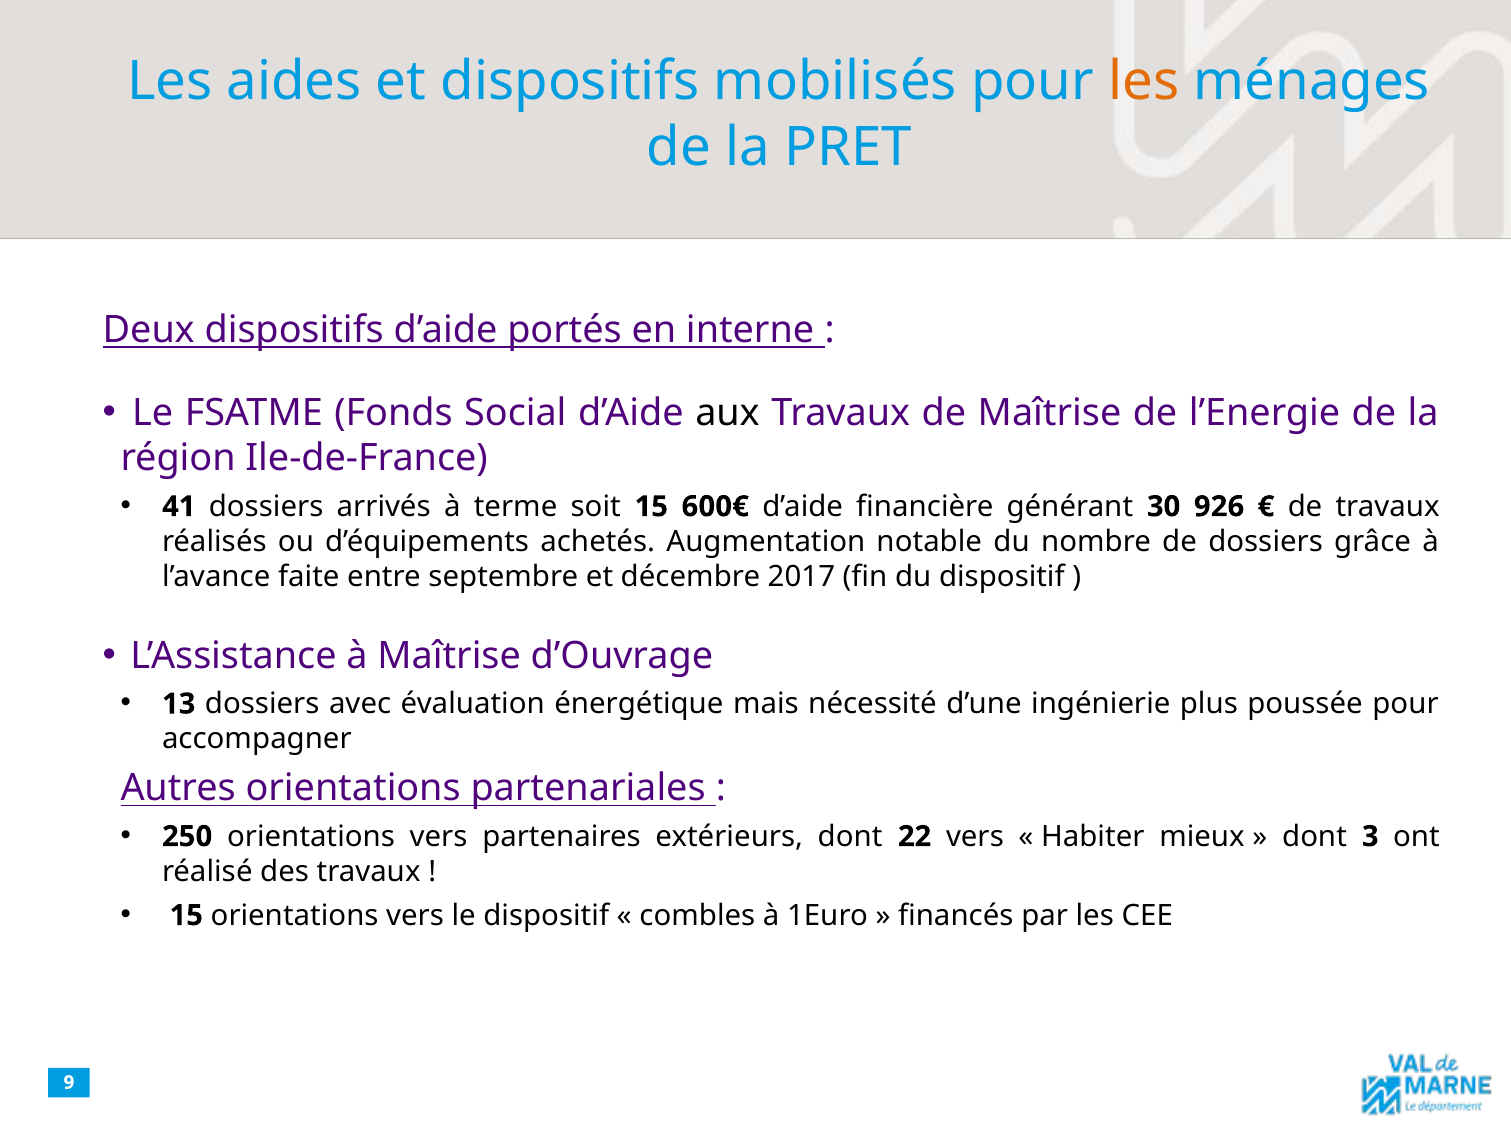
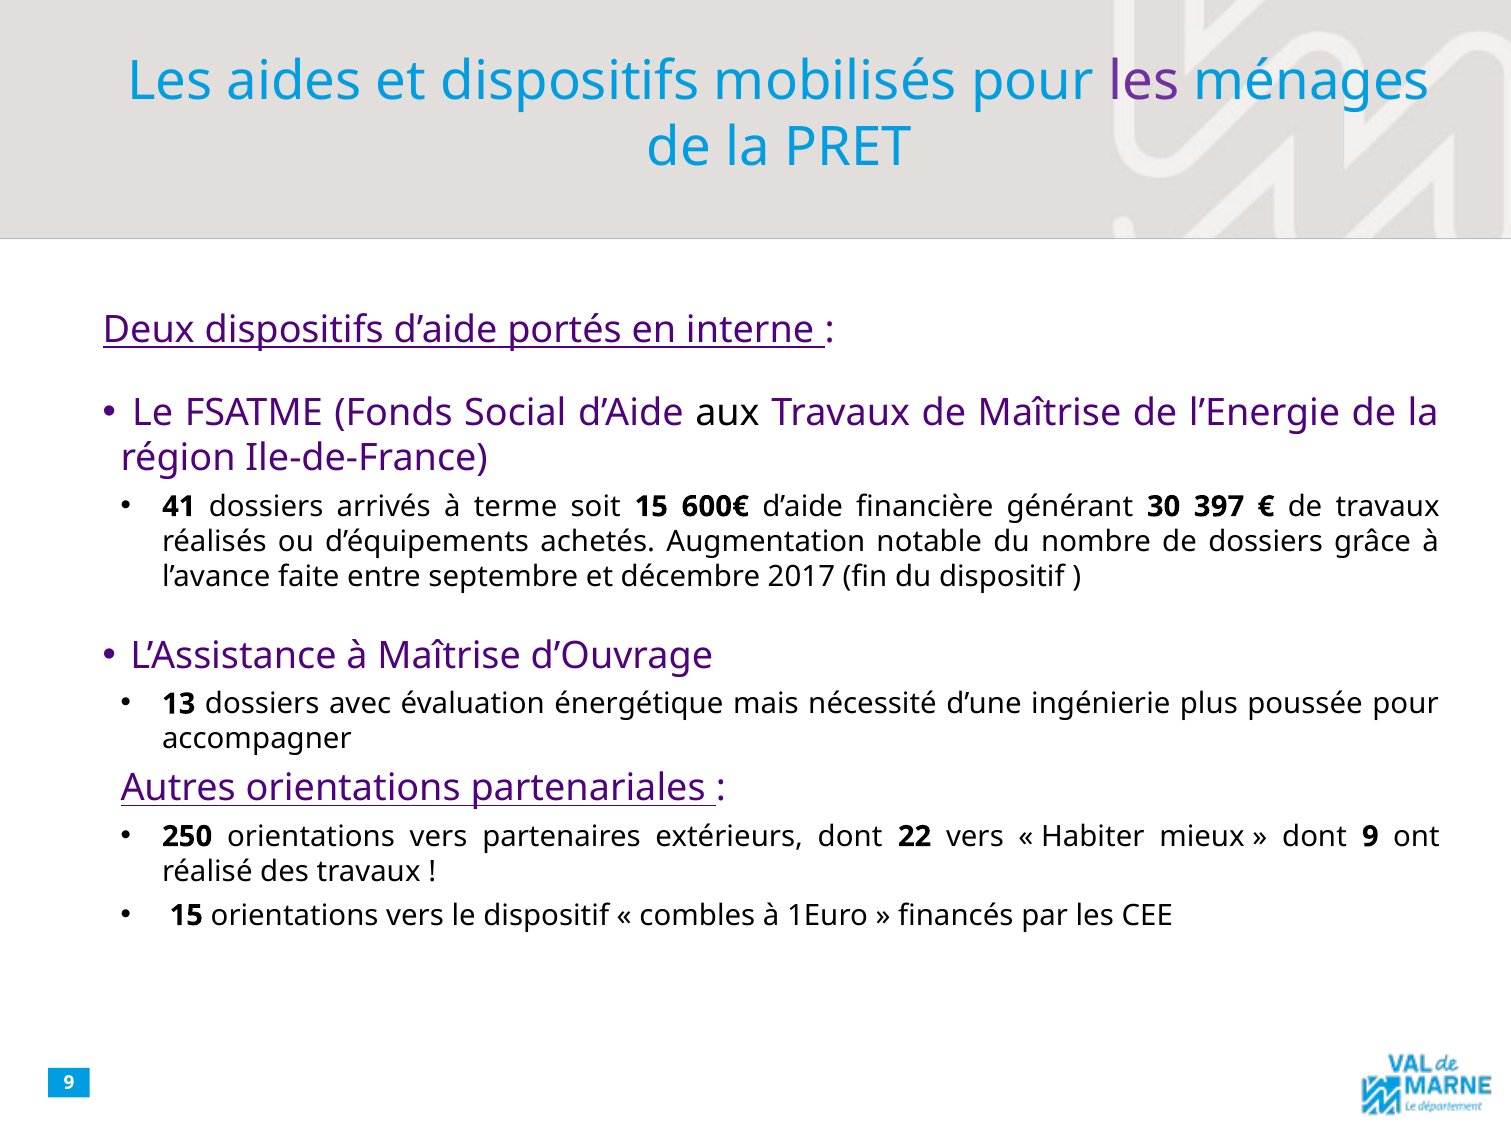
les at (1144, 82) colour: orange -> purple
926: 926 -> 397
dont 3: 3 -> 9
